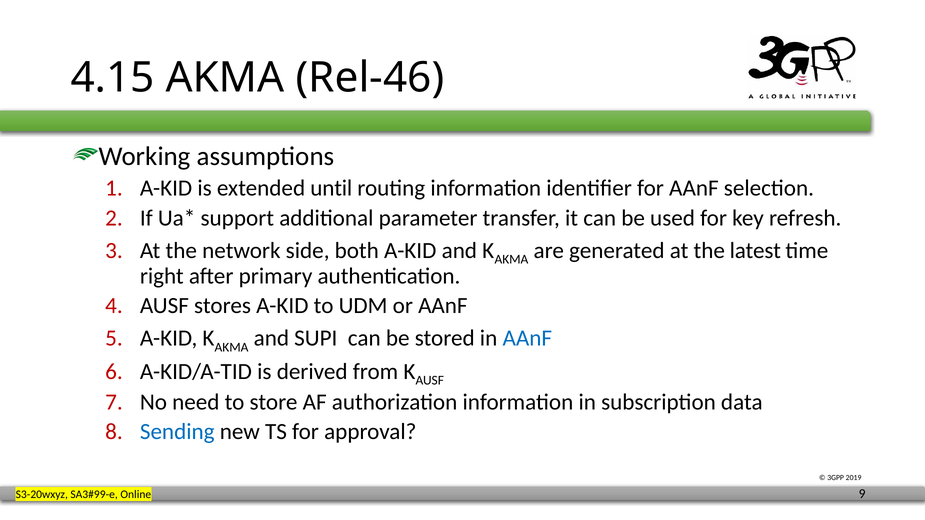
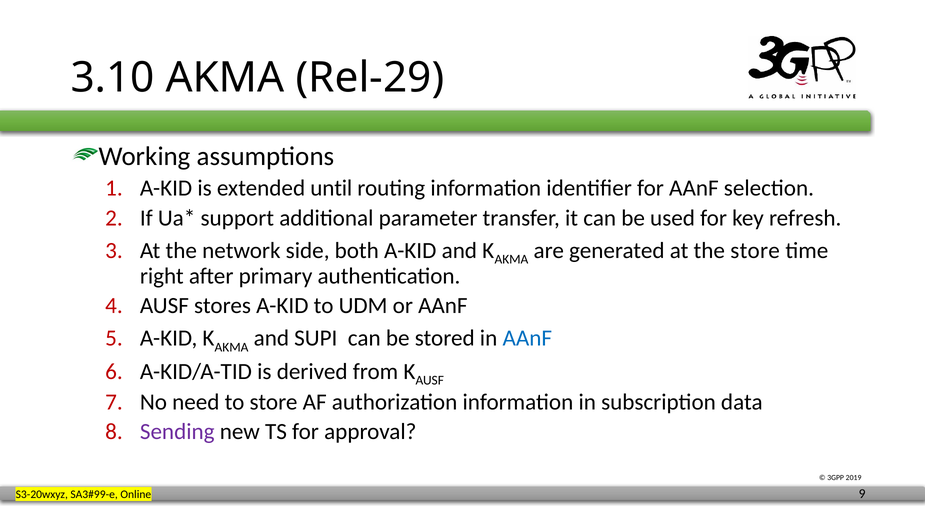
4.15: 4.15 -> 3.10
Rel-46: Rel-46 -> Rel-29
the latest: latest -> store
Sending colour: blue -> purple
